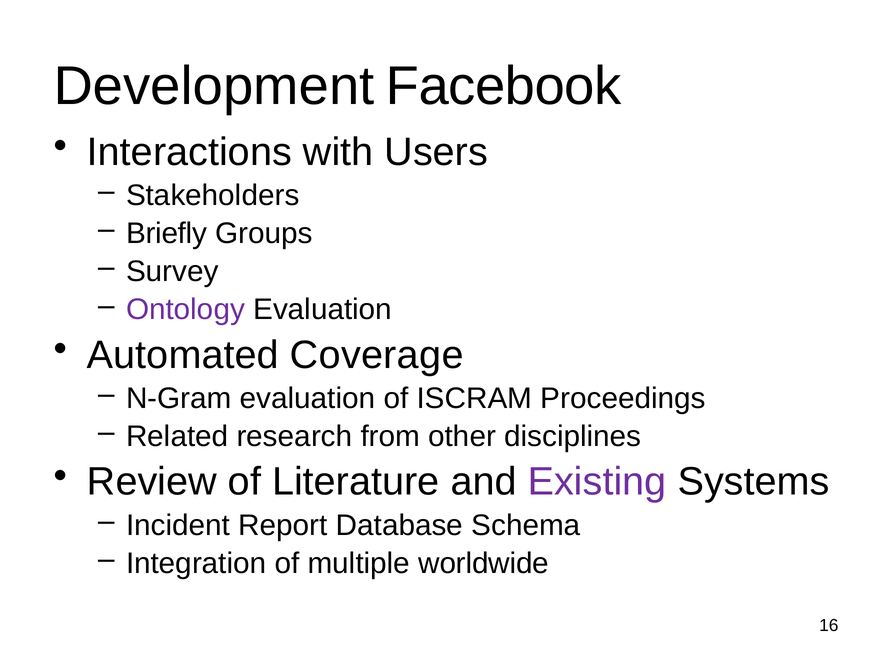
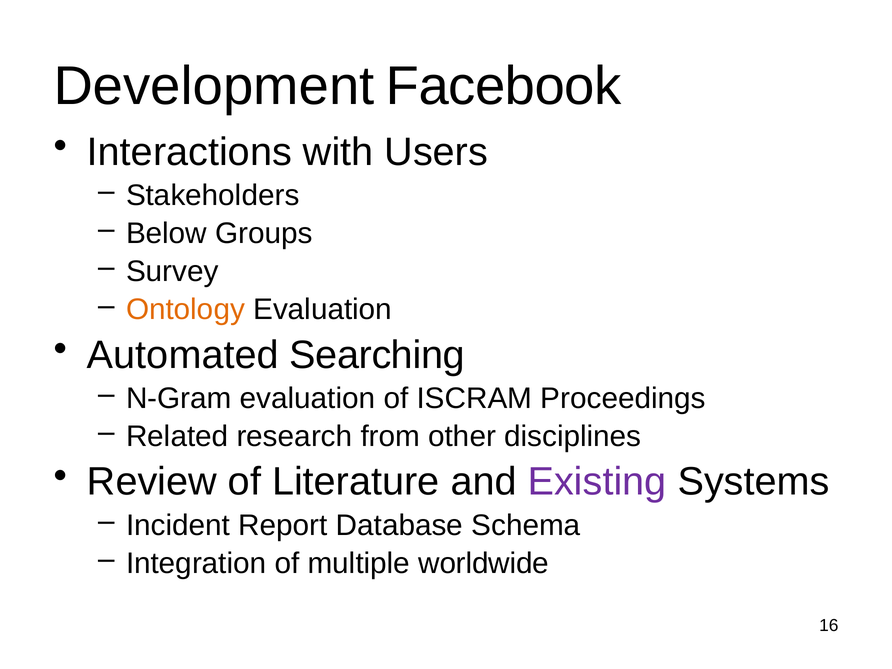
Briefly: Briefly -> Below
Ontology colour: purple -> orange
Coverage: Coverage -> Searching
